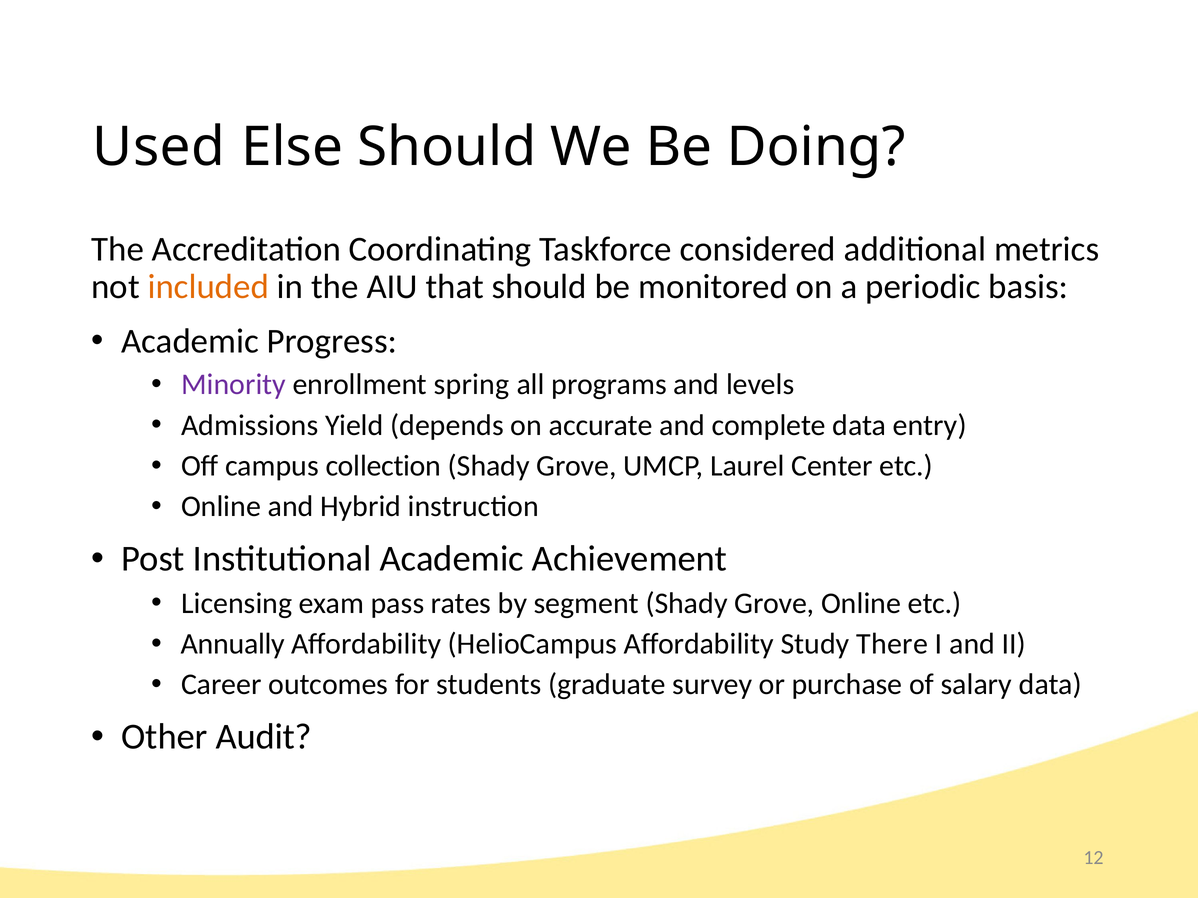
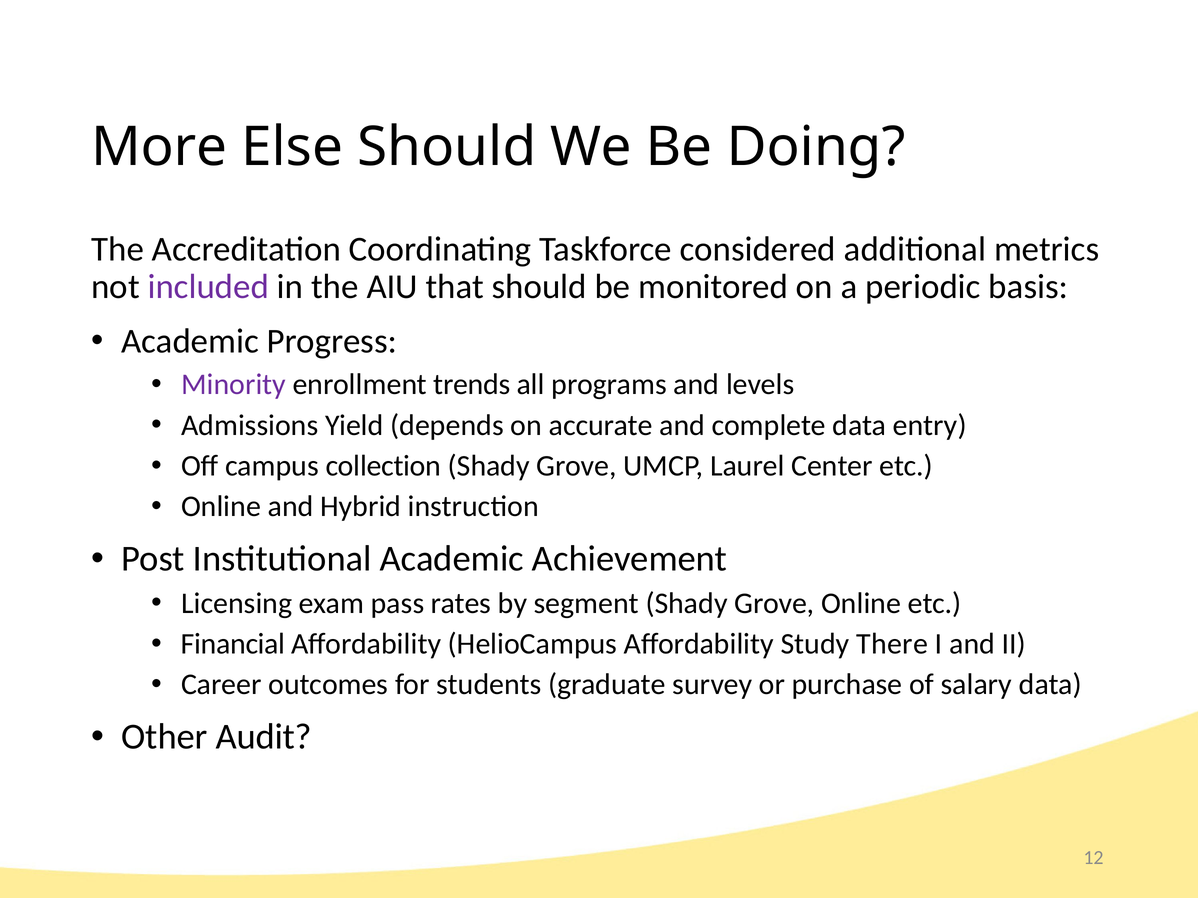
Used: Used -> More
included colour: orange -> purple
spring: spring -> trends
Annually: Annually -> Financial
